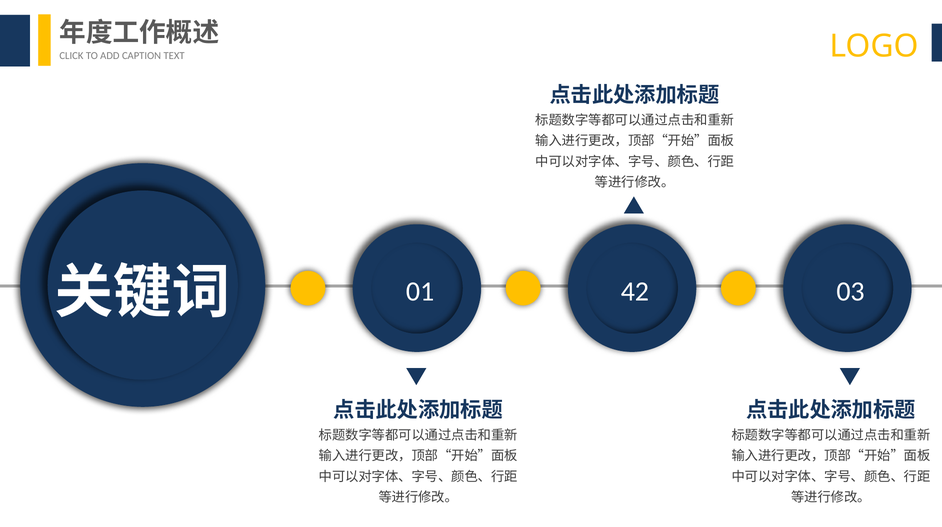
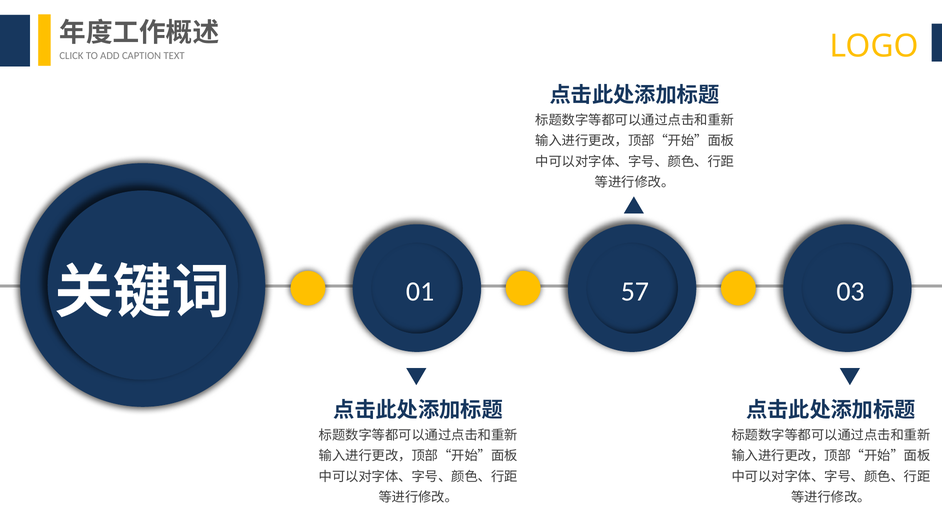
42: 42 -> 57
